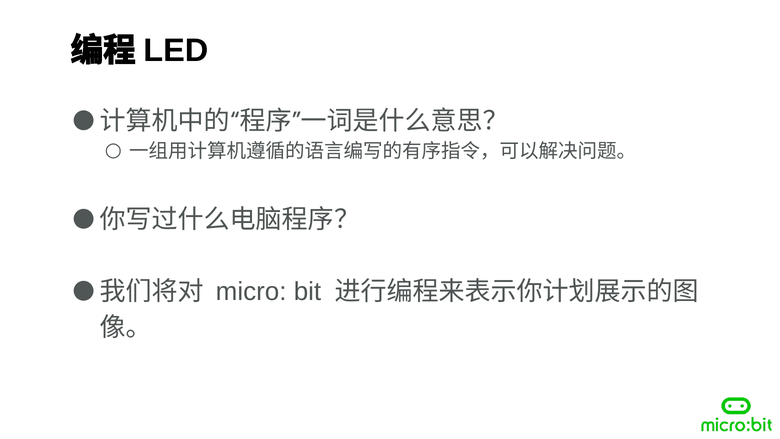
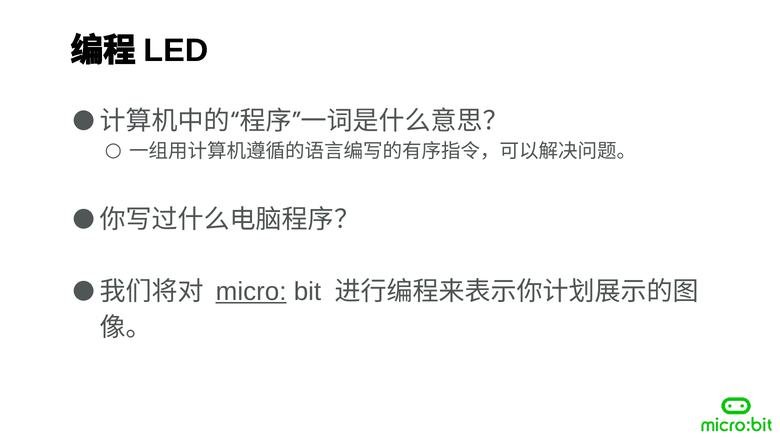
micro underline: none -> present
